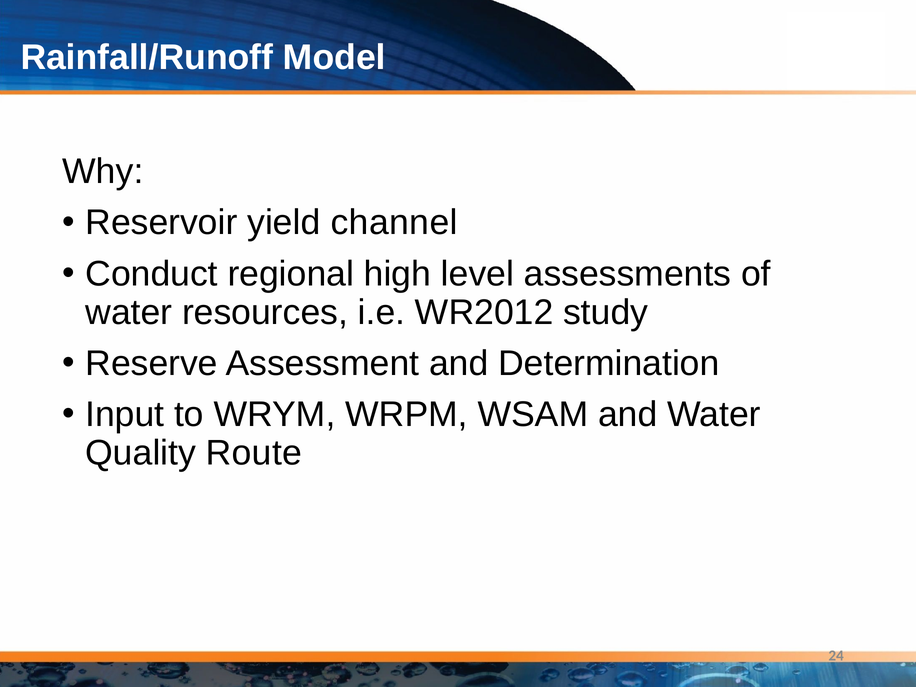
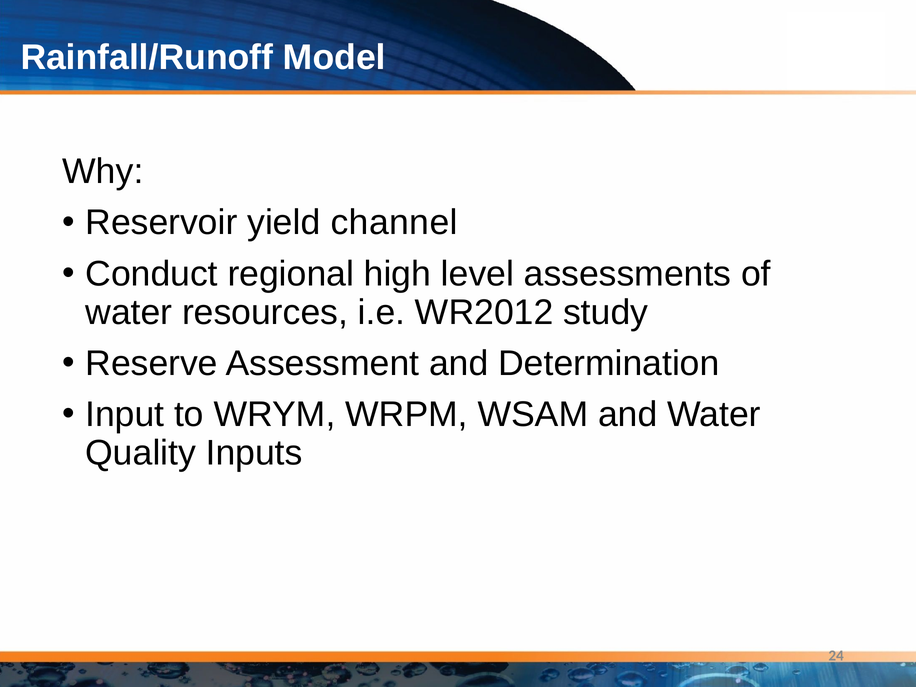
Route: Route -> Inputs
